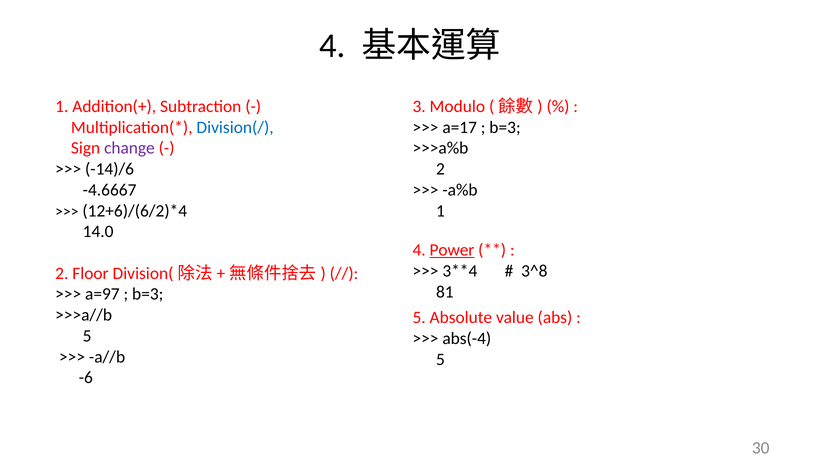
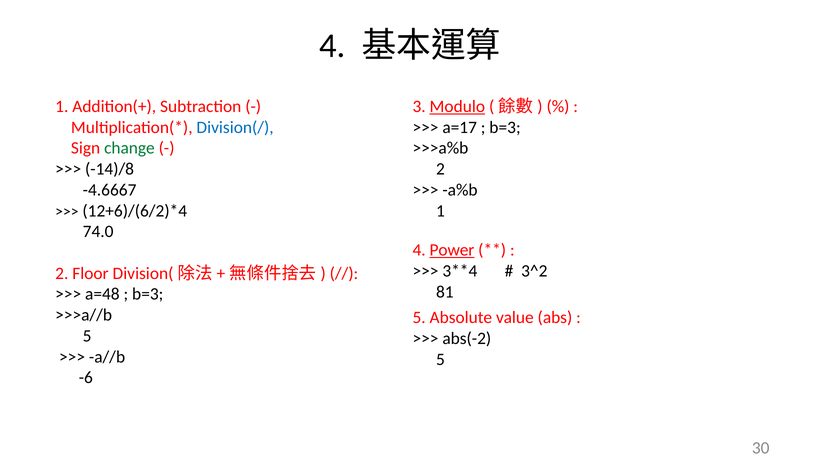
Modulo underline: none -> present
change colour: purple -> green
-14)/6: -14)/6 -> -14)/8
14.0: 14.0 -> 74.0
3^8: 3^8 -> 3^2
a=97: a=97 -> a=48
abs(-4: abs(-4 -> abs(-2
